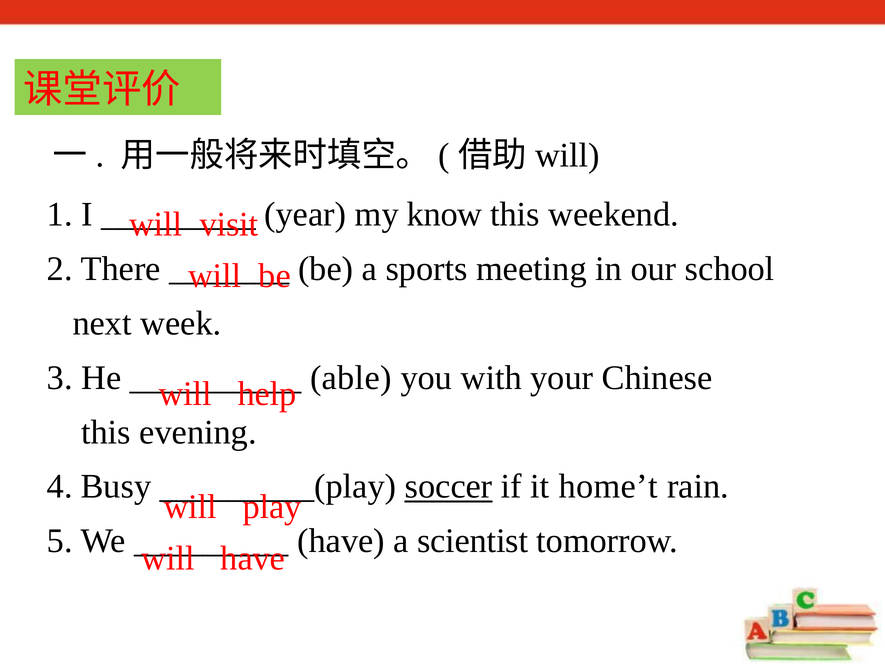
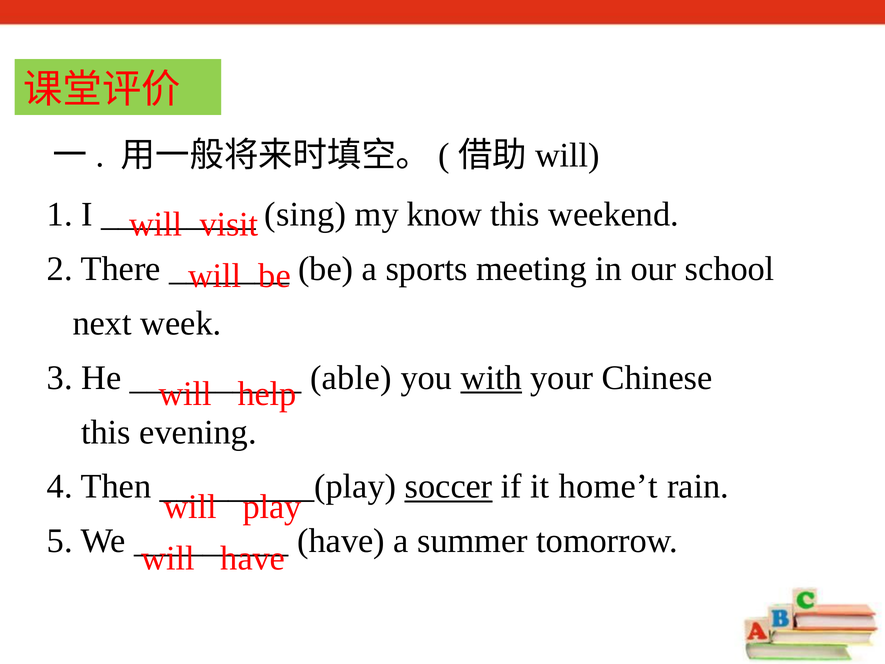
year: year -> sing
with underline: none -> present
Busy: Busy -> Then
scientist: scientist -> summer
